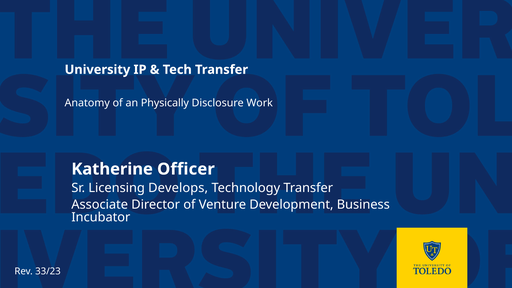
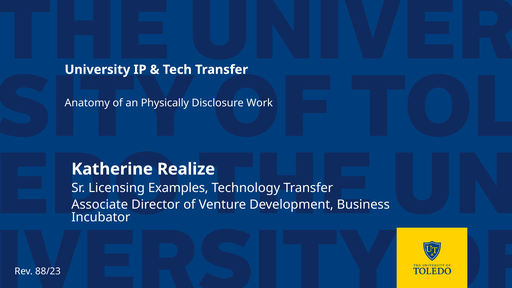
Officer: Officer -> Realize
Develops: Develops -> Examples
33/23: 33/23 -> 88/23
